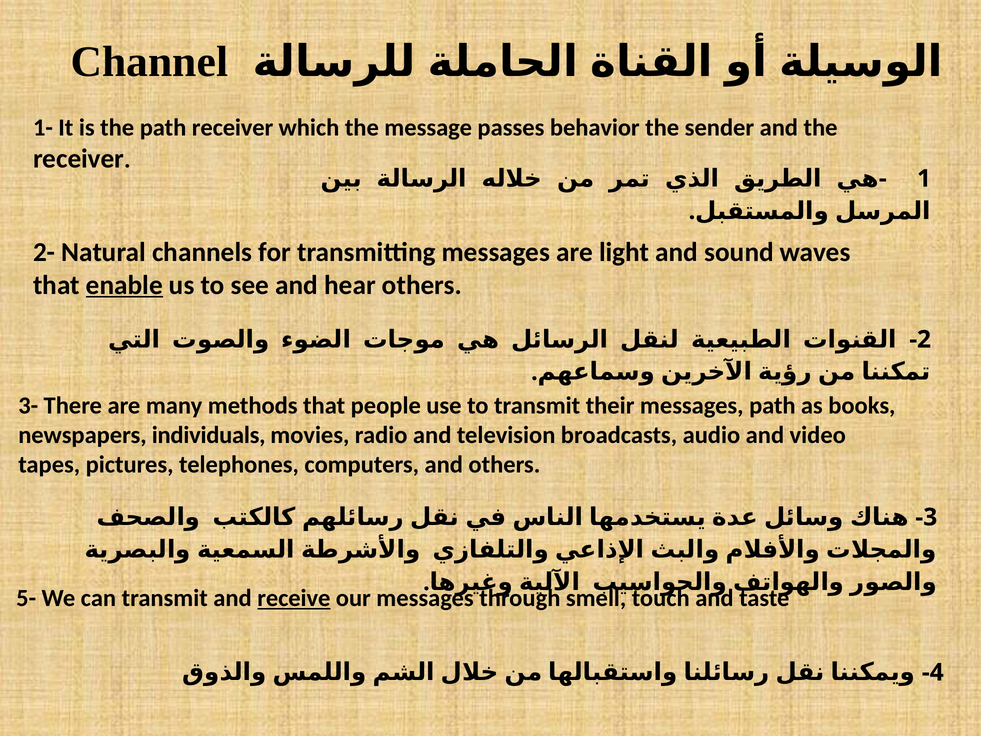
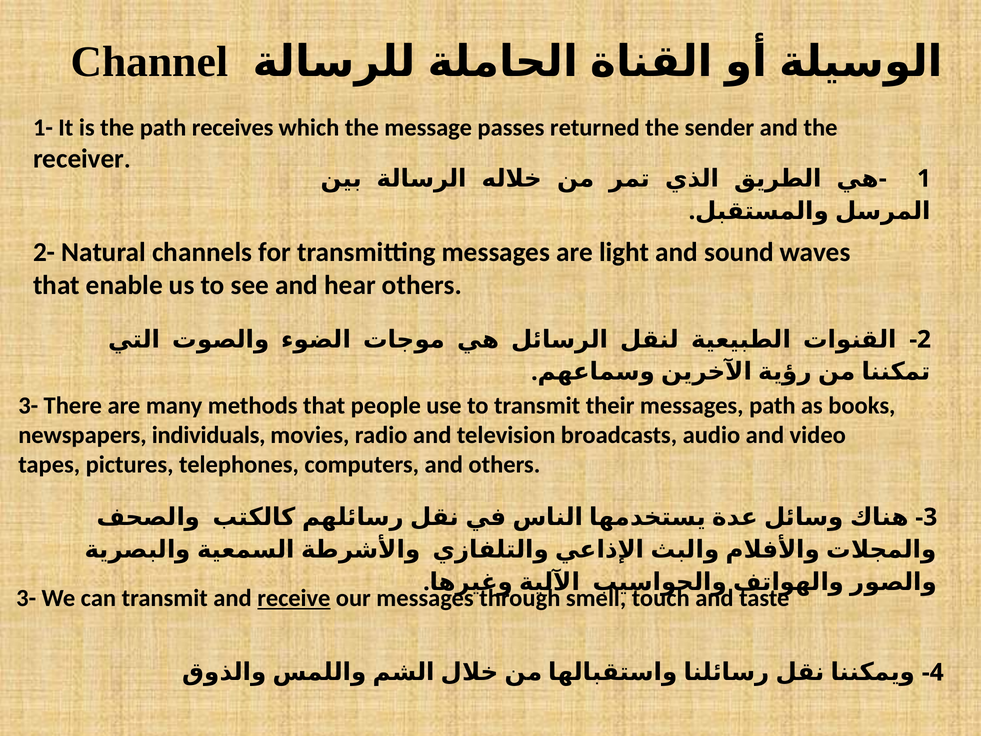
path receiver: receiver -> receives
behavior: behavior -> returned
enable underline: present -> none
5- at (26, 598): 5- -> 3-
